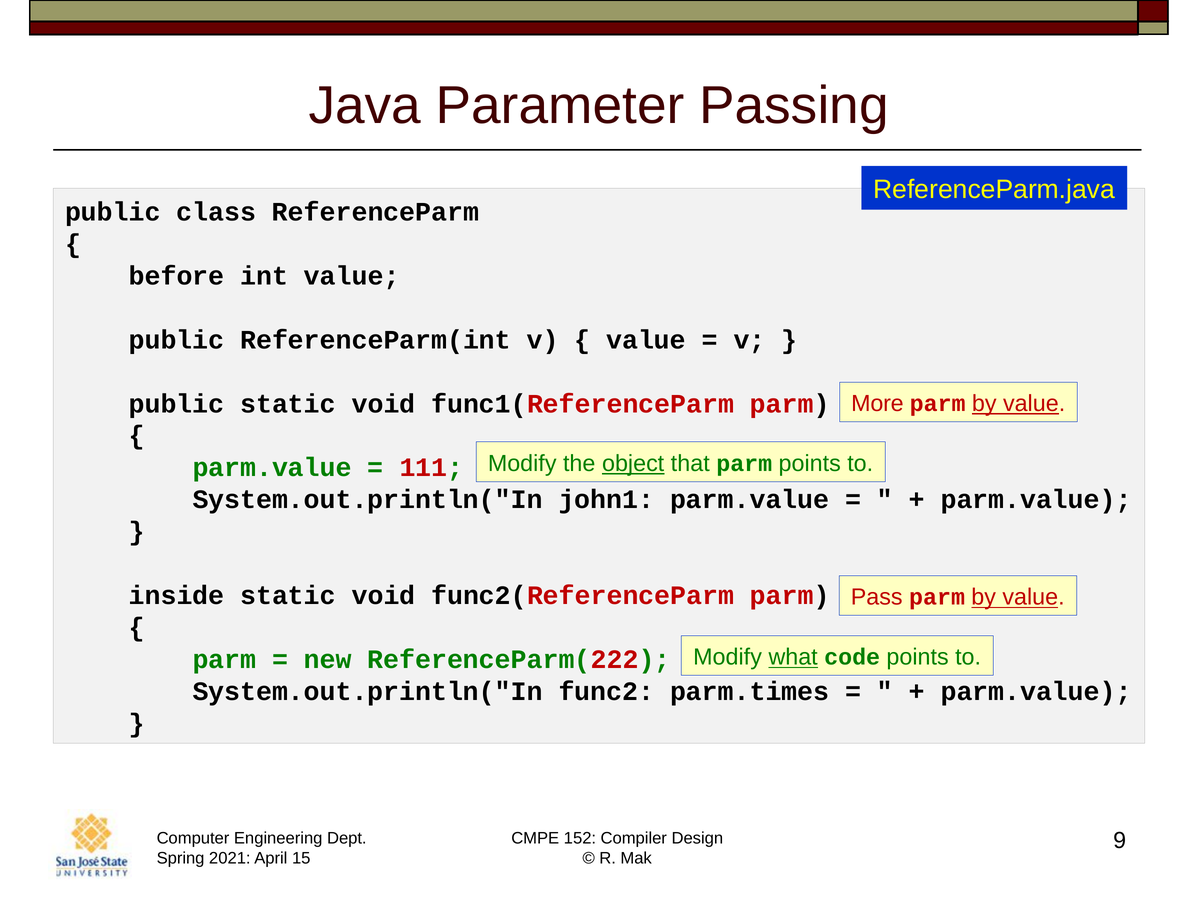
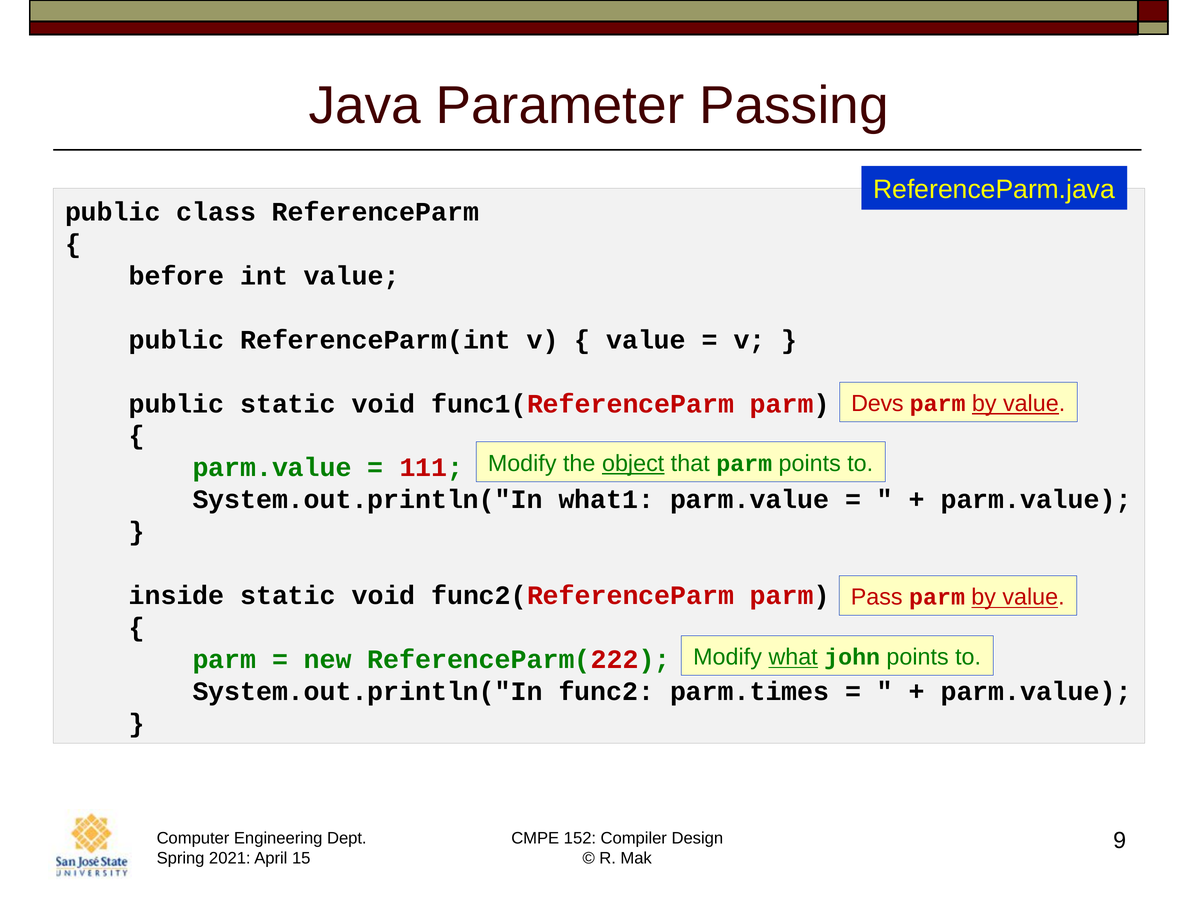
More: More -> Devs
john1: john1 -> what1
code: code -> john
